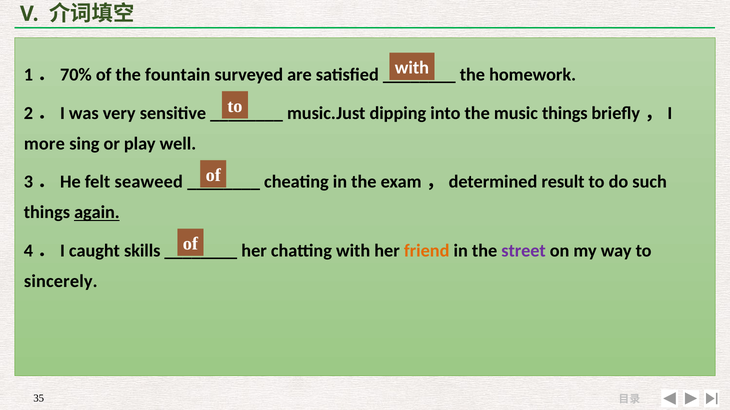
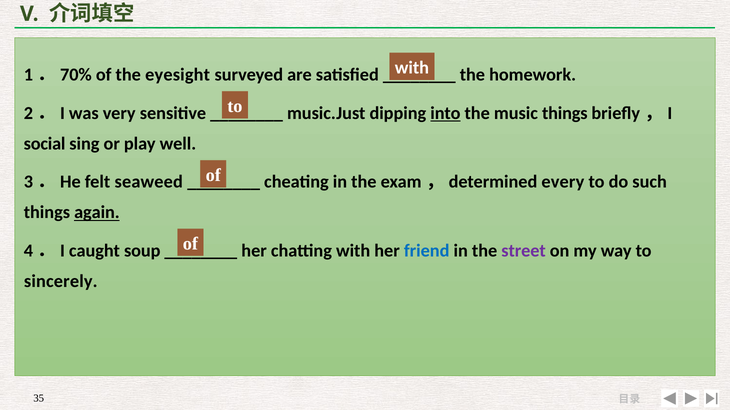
fountain: fountain -> eyesight
into underline: none -> present
more: more -> social
result: result -> every
skills: skills -> soup
friend colour: orange -> blue
